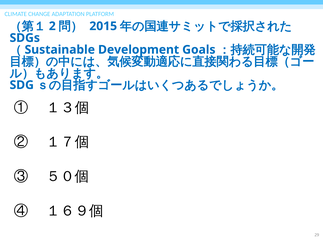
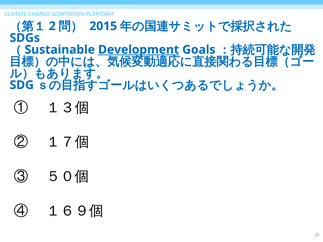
Development underline: none -> present
